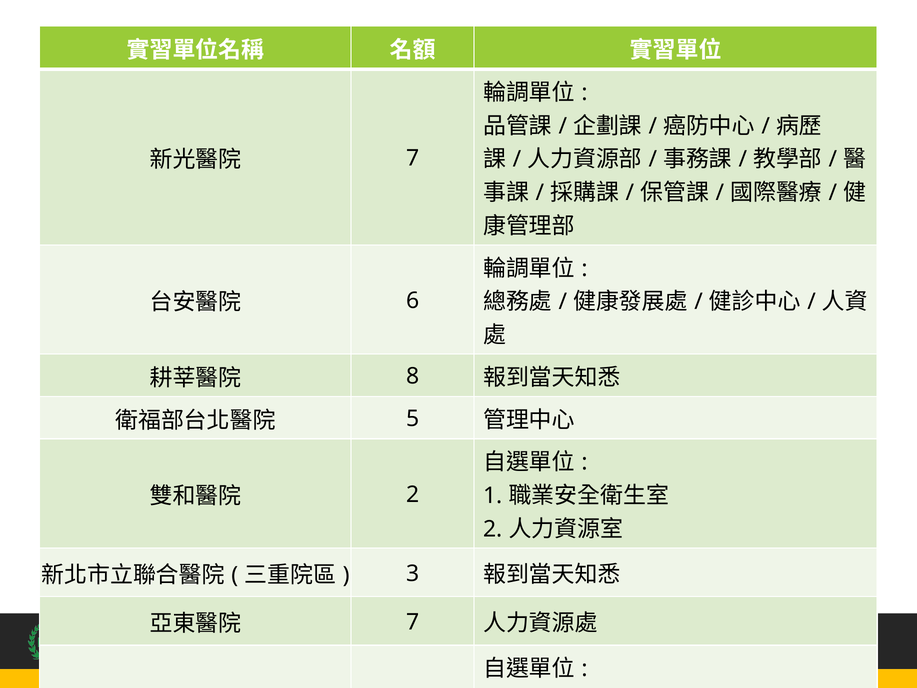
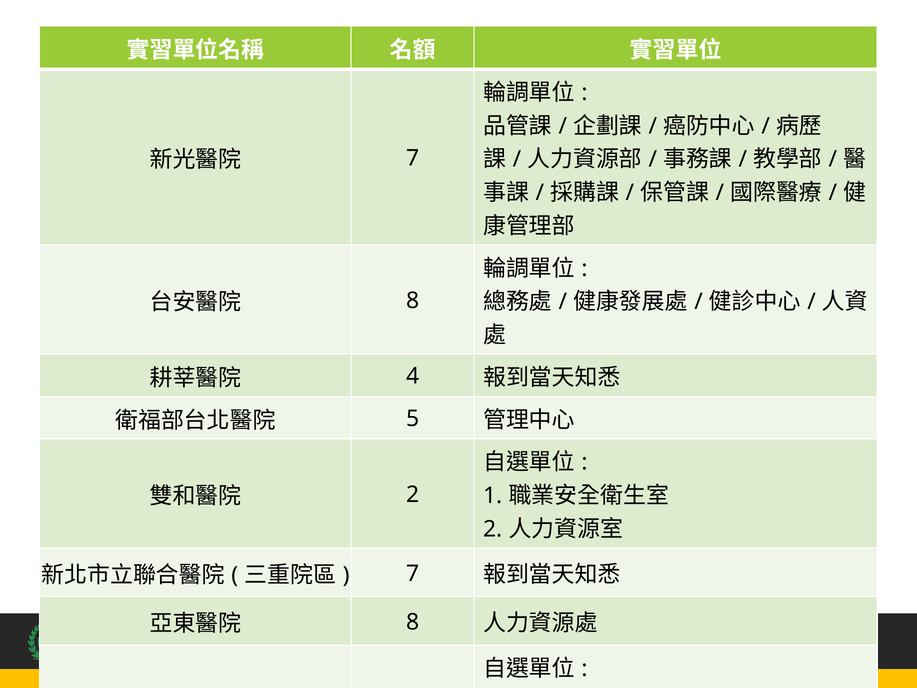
6 at (413, 301): 6 -> 8
8 at (413, 376): 8 -> 4
3 at (413, 573): 3 -> 7
7 at (413, 622): 7 -> 8
